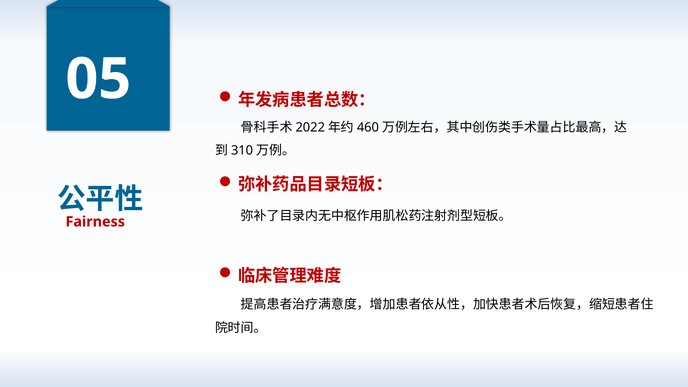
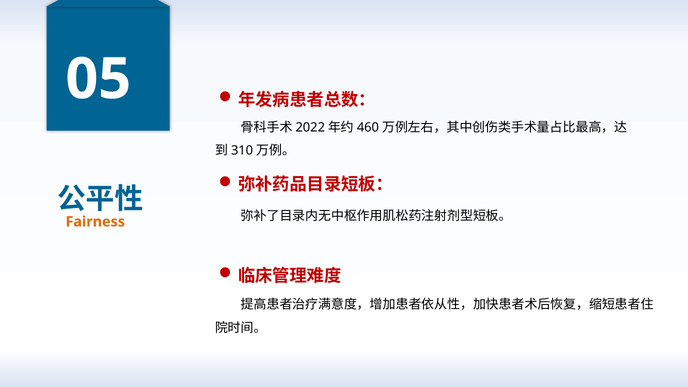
Fairness colour: red -> orange
